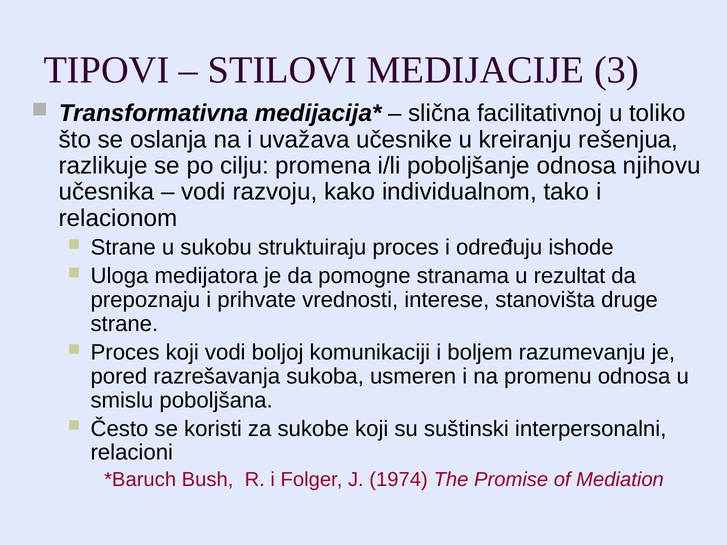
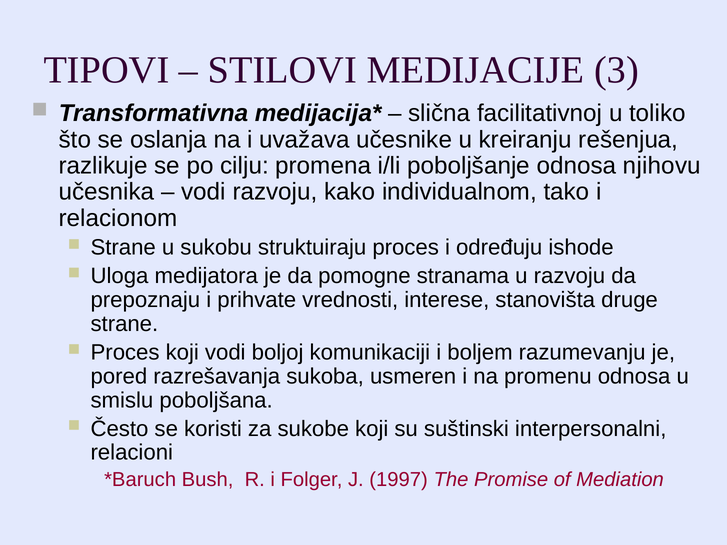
u rezultat: rezultat -> razvoju
1974: 1974 -> 1997
